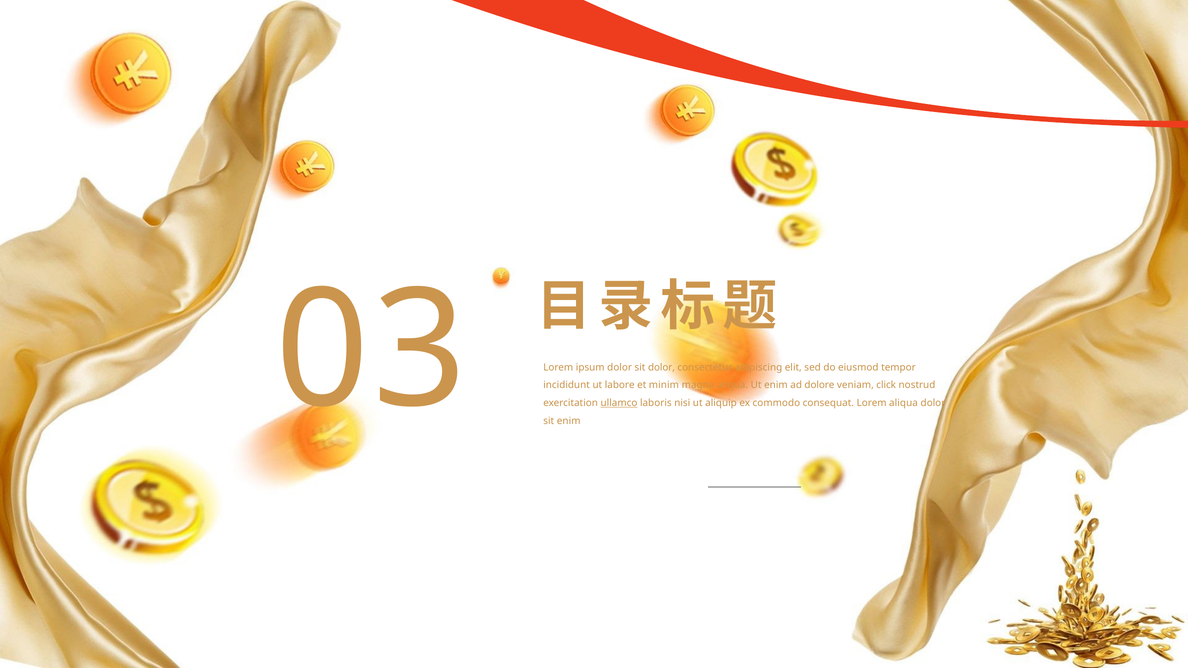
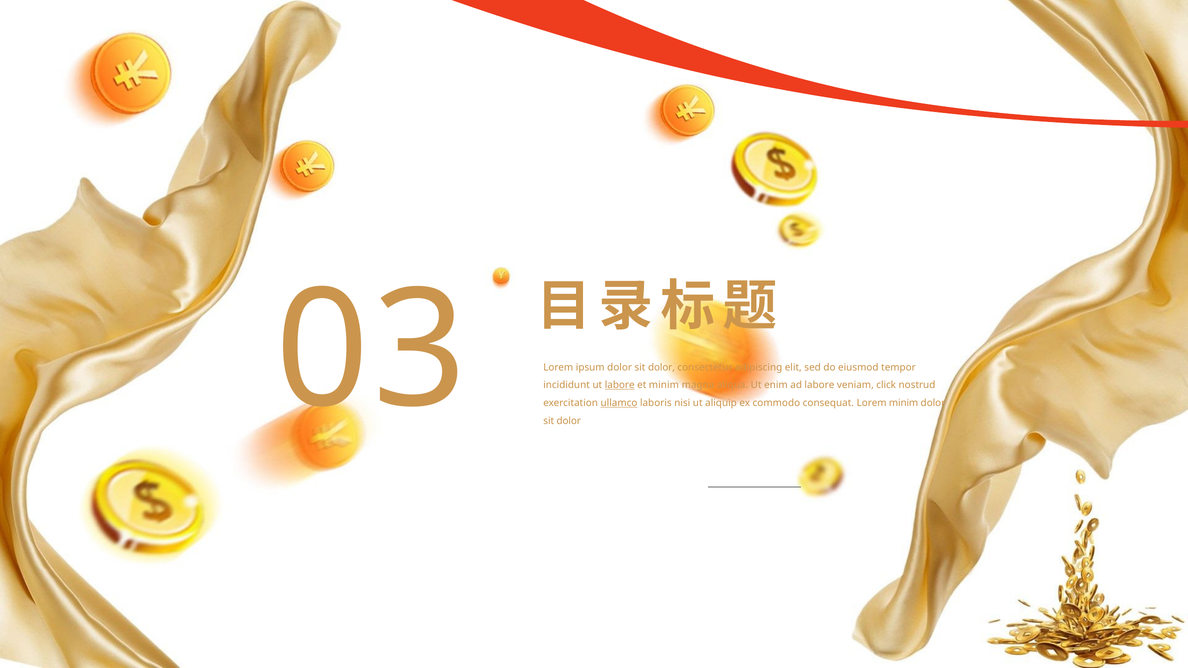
labore at (620, 385) underline: none -> present
ad dolore: dolore -> labore
Lorem aliqua: aliqua -> minim
enim at (569, 421): enim -> dolor
